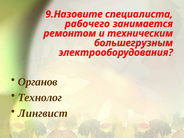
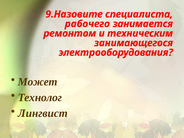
большегрузным: большегрузным -> занимающегося
Органов: Органов -> Может
